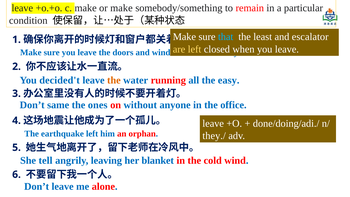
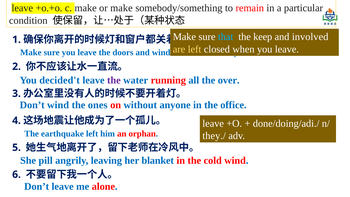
least: least -> keep
escalator: escalator -> involved
the at (114, 80) colour: orange -> purple
easy: easy -> over
Don’t same: same -> wind
tell: tell -> pill
